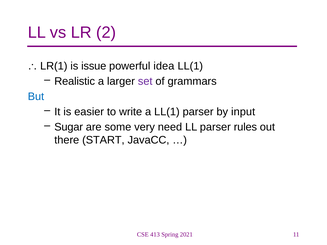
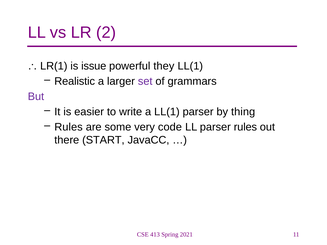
idea: idea -> they
But colour: blue -> purple
input: input -> thing
Sugar at (69, 127): Sugar -> Rules
need: need -> code
